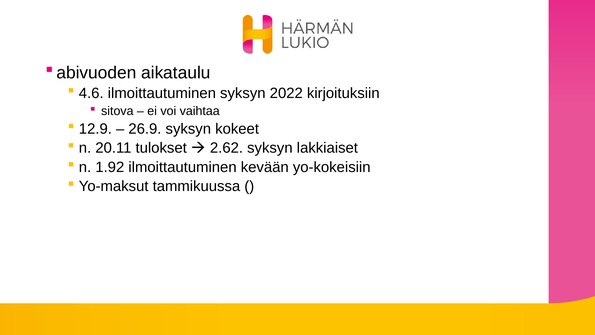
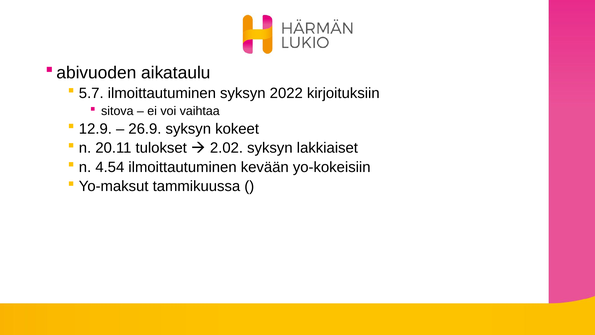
4.6: 4.6 -> 5.7
2.62: 2.62 -> 2.02
1.92: 1.92 -> 4.54
